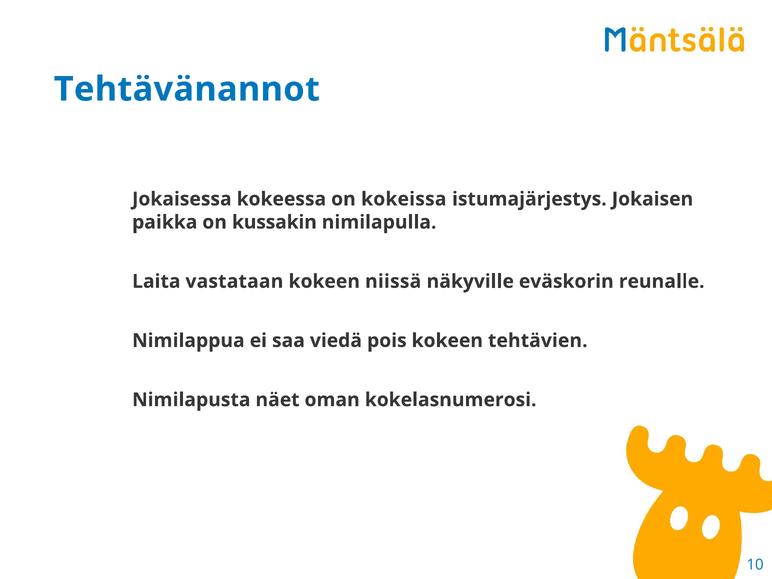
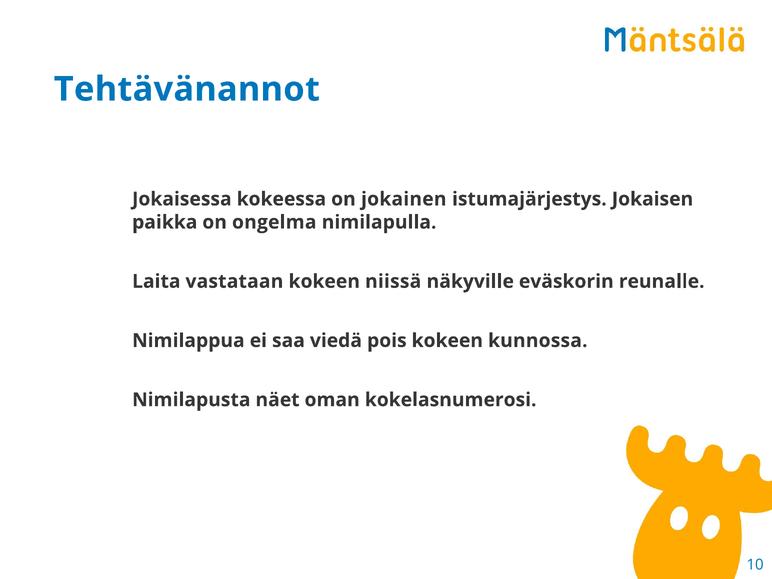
kokeissa: kokeissa -> jokainen
kussakin: kussakin -> ongelma
tehtävien: tehtävien -> kunnossa
